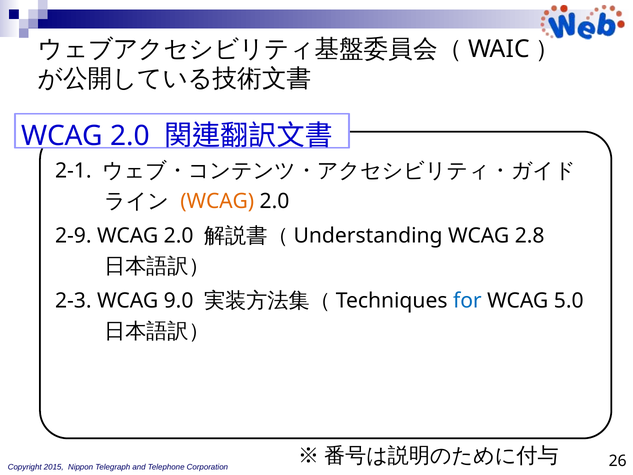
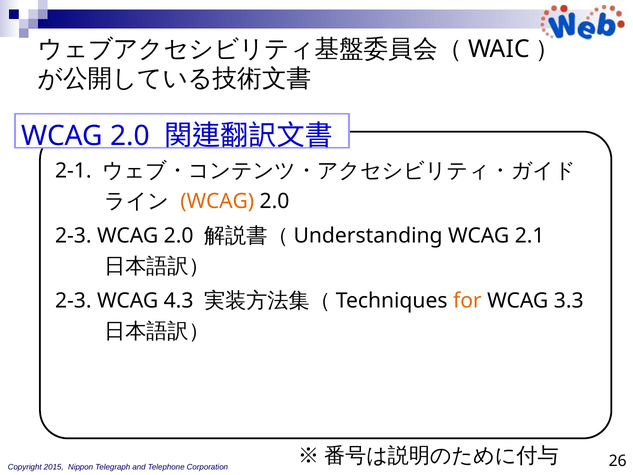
2-9 at (73, 236): 2-9 -> 2-3
2.8: 2.8 -> 2.1
9.0: 9.0 -> 4.3
for colour: blue -> orange
5.0: 5.0 -> 3.3
